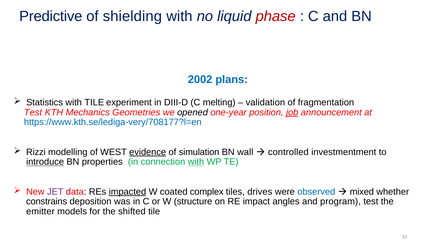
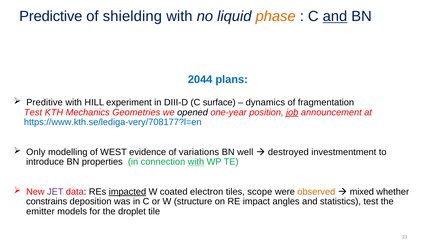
phase colour: red -> orange
and at (335, 16) underline: none -> present
2002: 2002 -> 2044
Statistics: Statistics -> Preditive
with TILE: TILE -> HILL
melting: melting -> surface
validation: validation -> dynamics
Rizzi: Rizzi -> Only
evidence underline: present -> none
simulation: simulation -> variations
wall: wall -> well
controlled: controlled -> destroyed
introduce underline: present -> none
complex: complex -> electron
drives: drives -> scope
observed colour: blue -> orange
program: program -> statistics
shifted: shifted -> droplet
